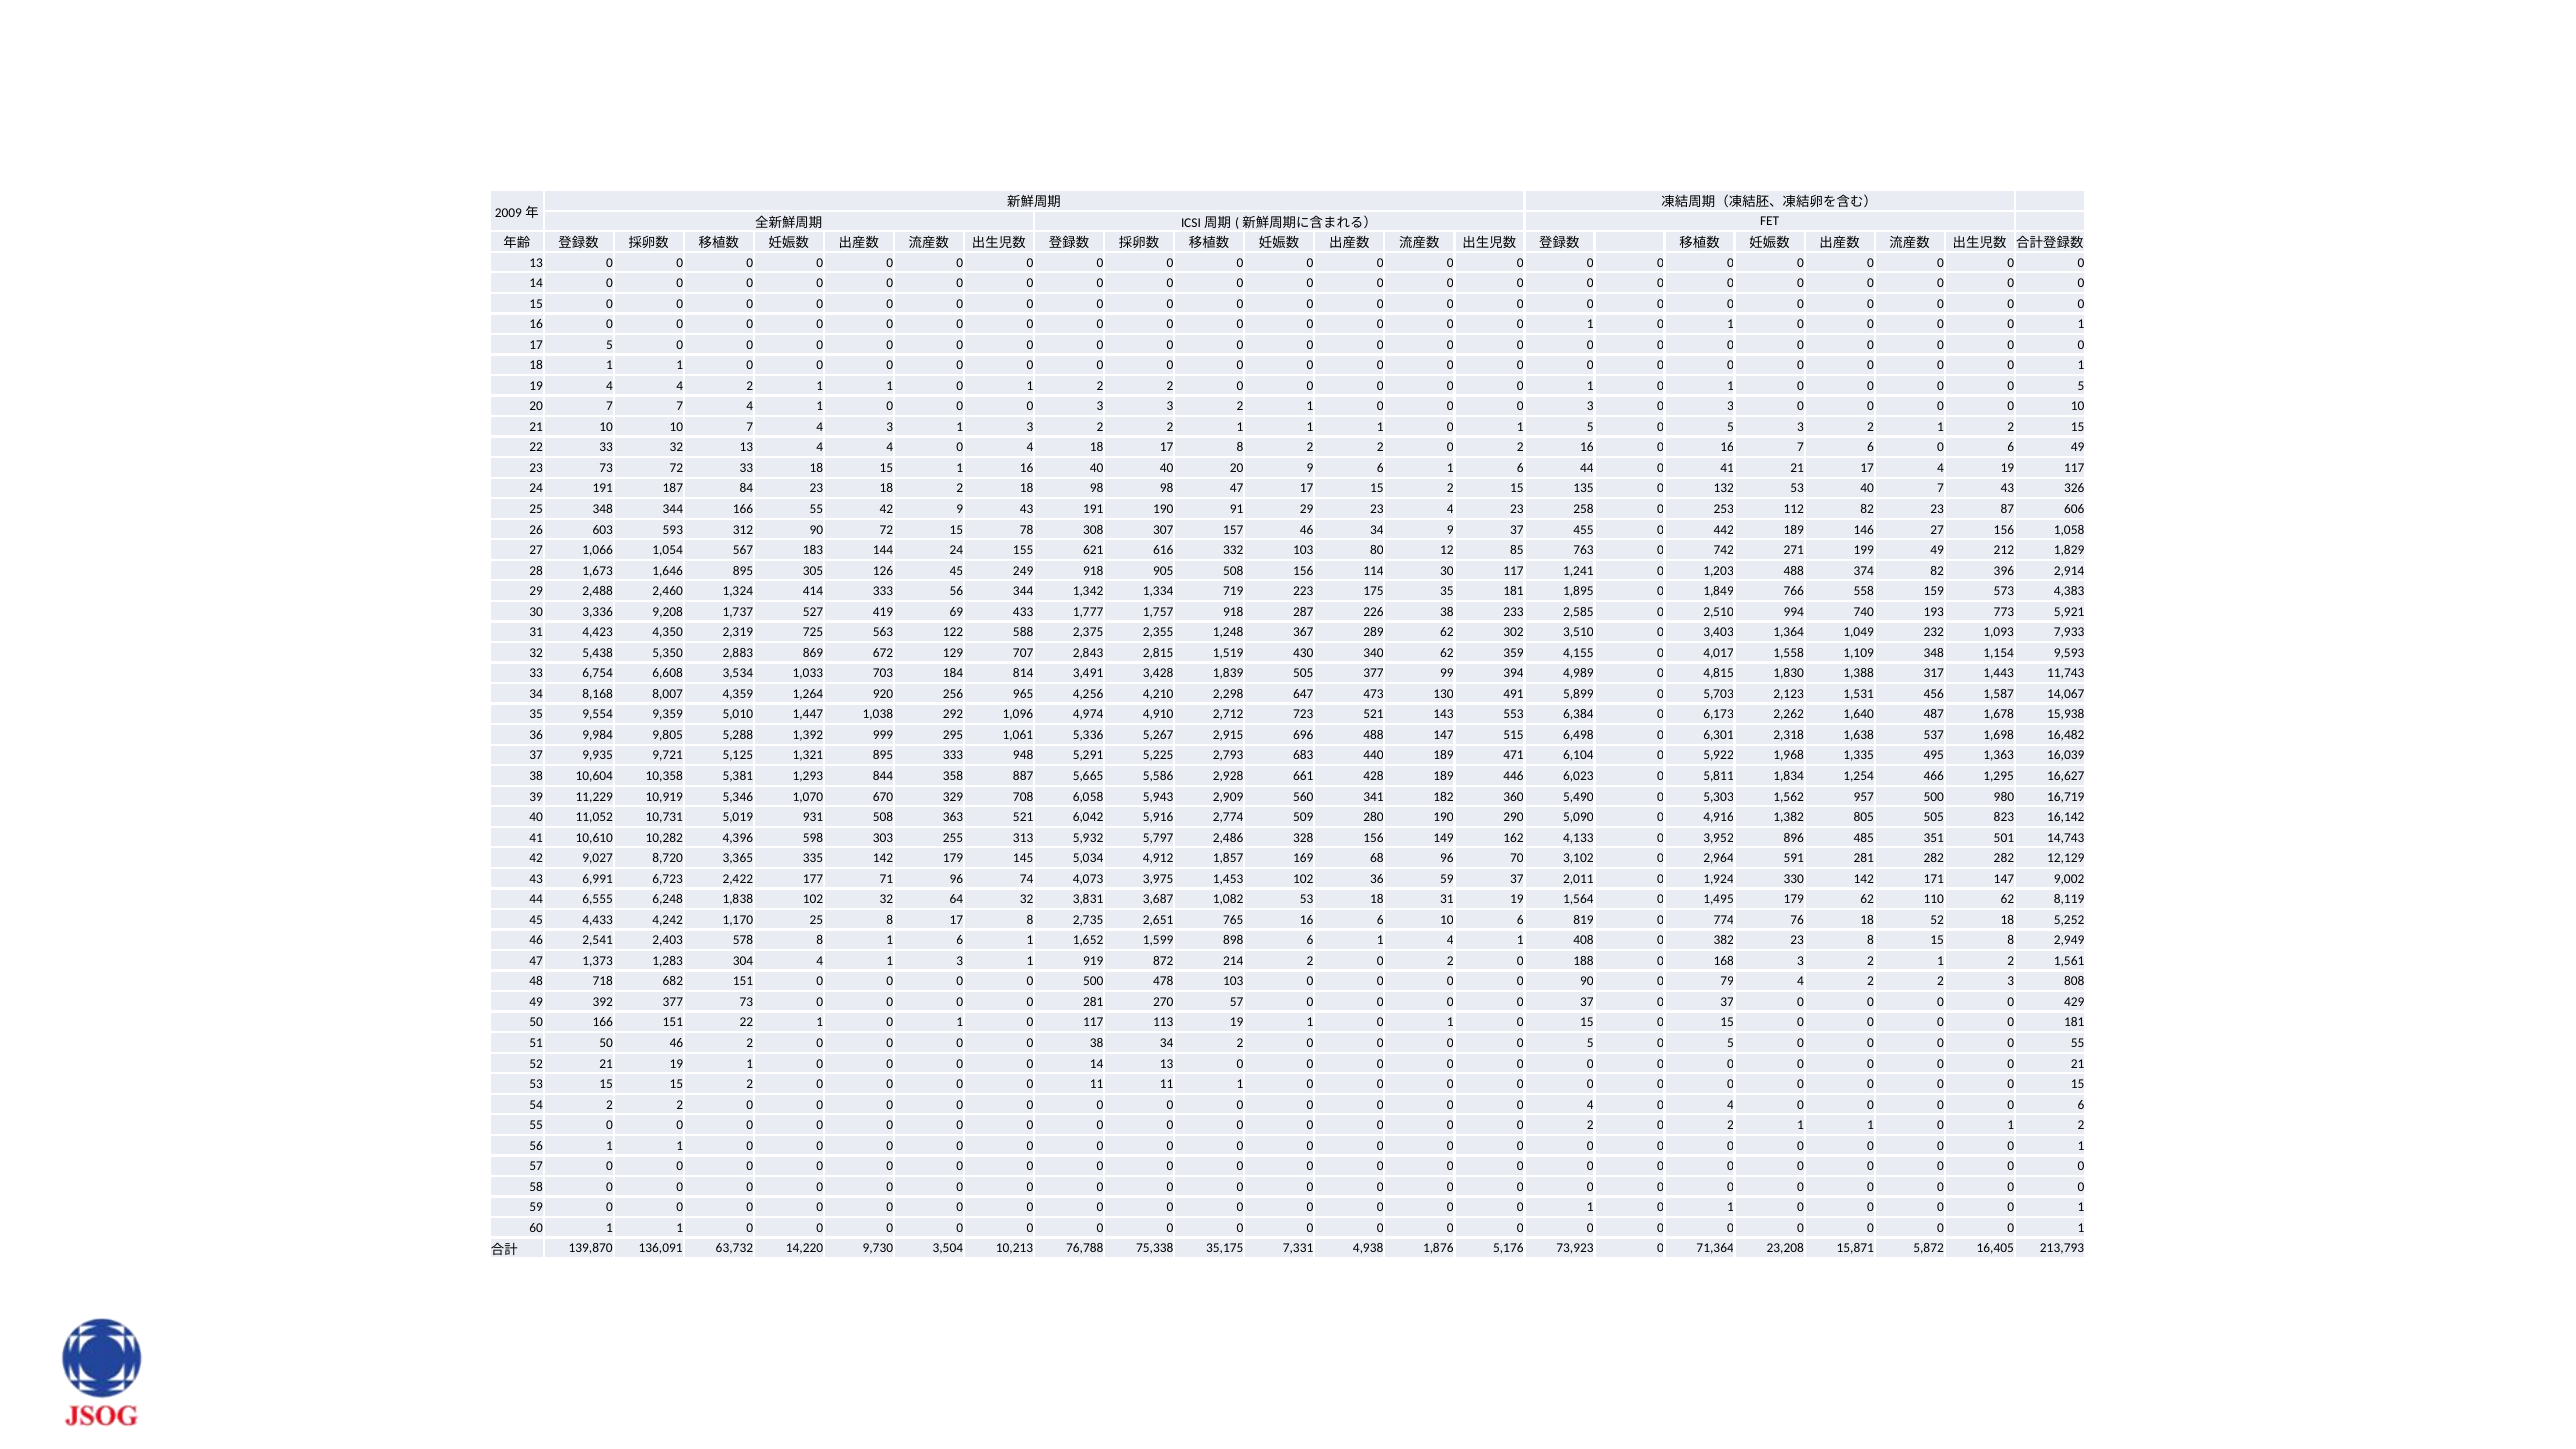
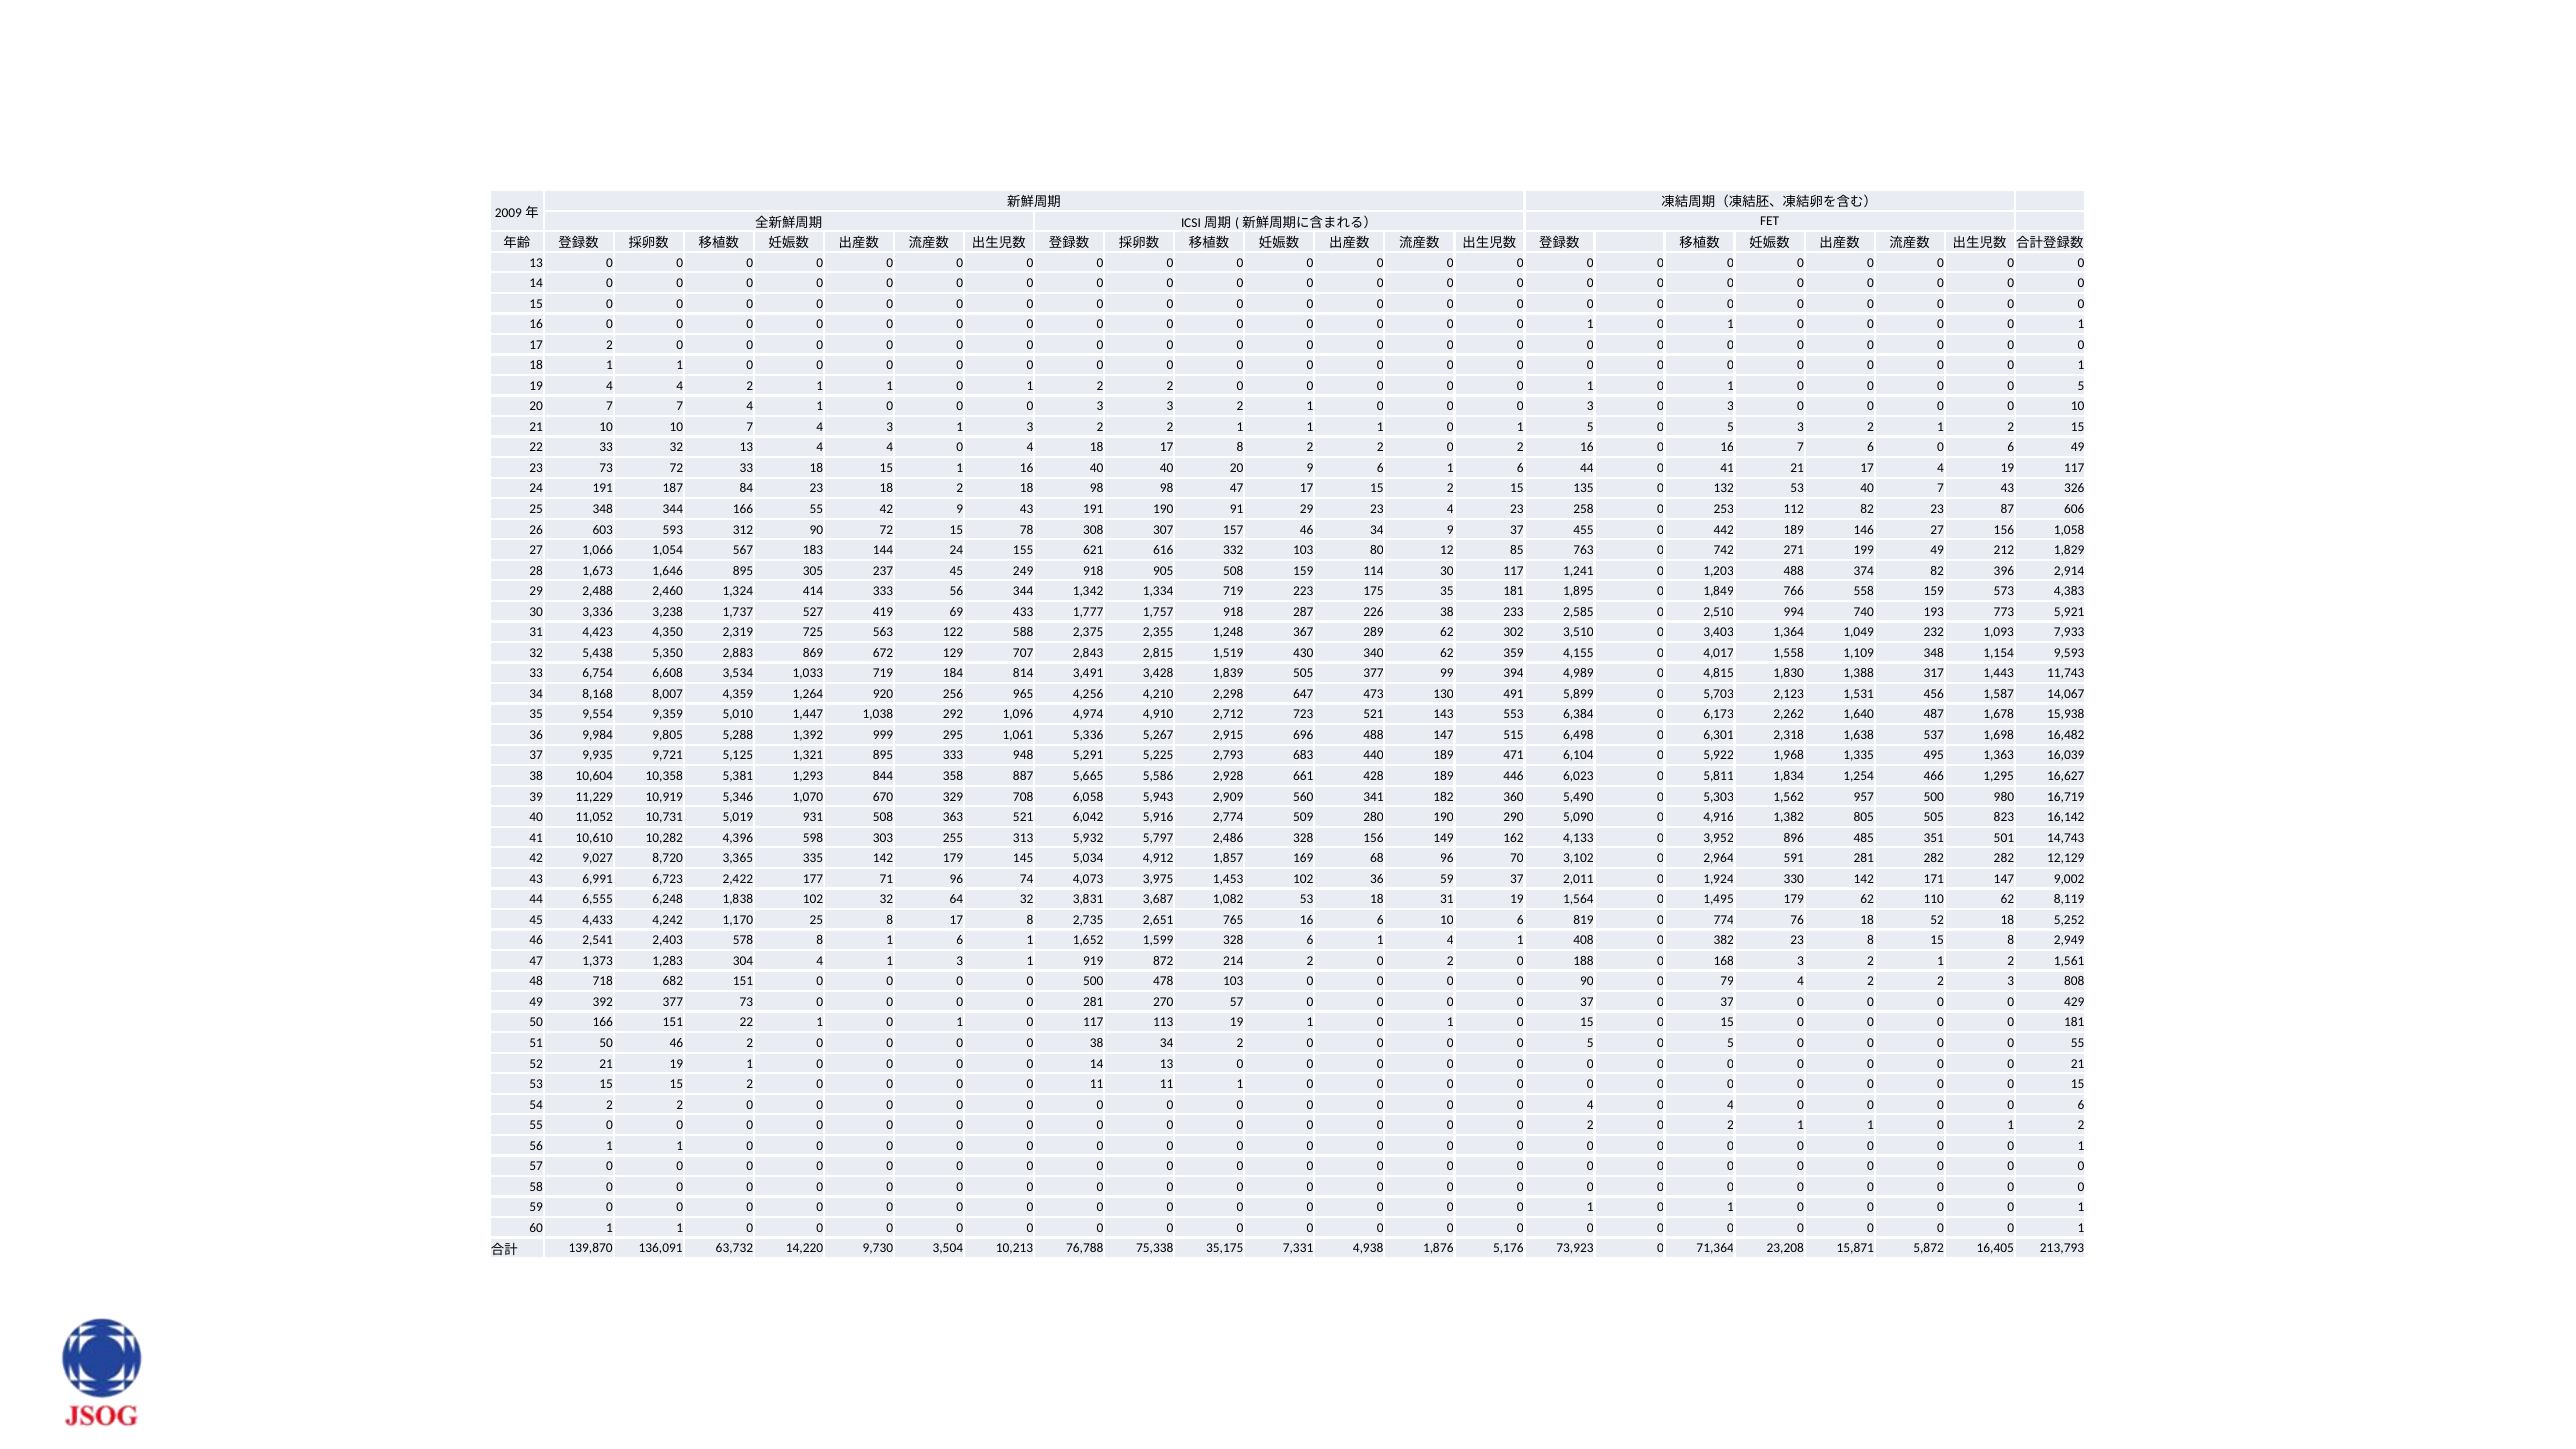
17 5: 5 -> 2
126: 126 -> 237
508 156: 156 -> 159
9,208: 9,208 -> 3,238
1,033 703: 703 -> 719
1,599 898: 898 -> 328
